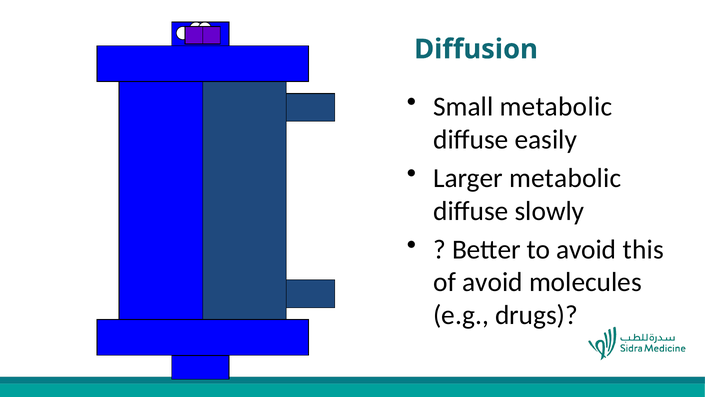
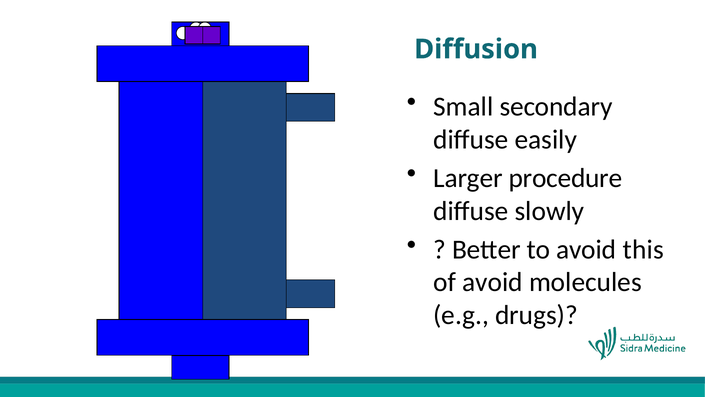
Small metabolic: metabolic -> secondary
Larger metabolic: metabolic -> procedure
